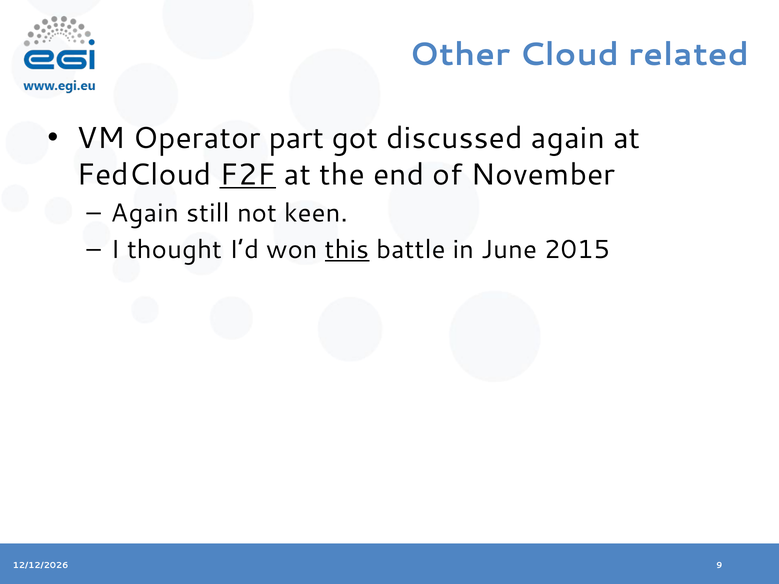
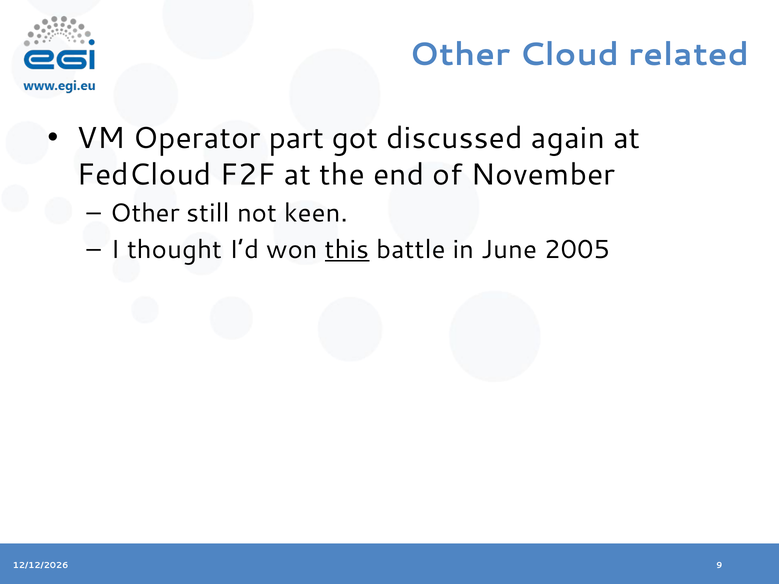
F2F underline: present -> none
Again at (145, 213): Again -> Other
2015: 2015 -> 2005
